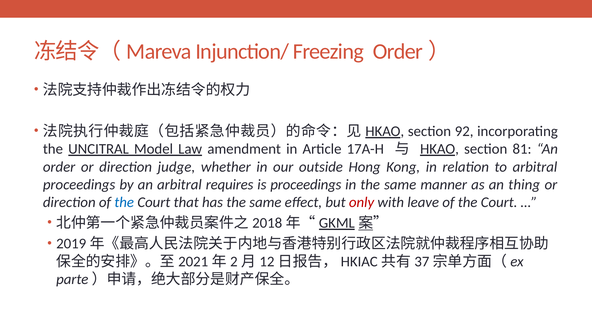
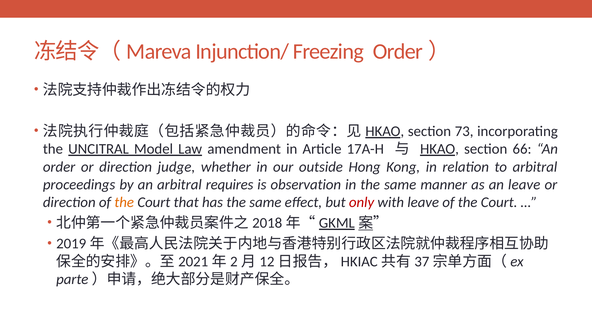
92: 92 -> 73
81: 81 -> 66
is proceedings: proceedings -> observation
an thing: thing -> leave
the at (124, 202) colour: blue -> orange
